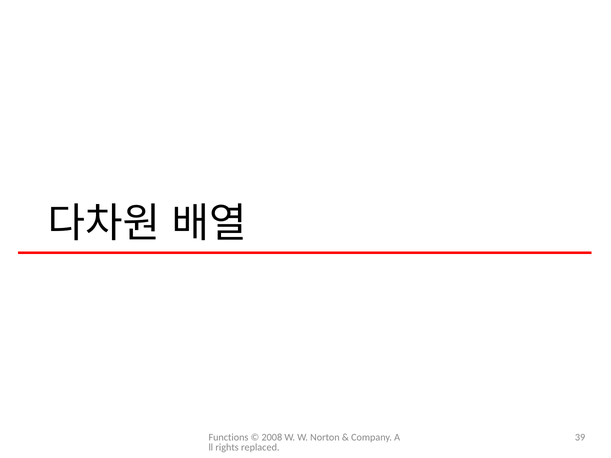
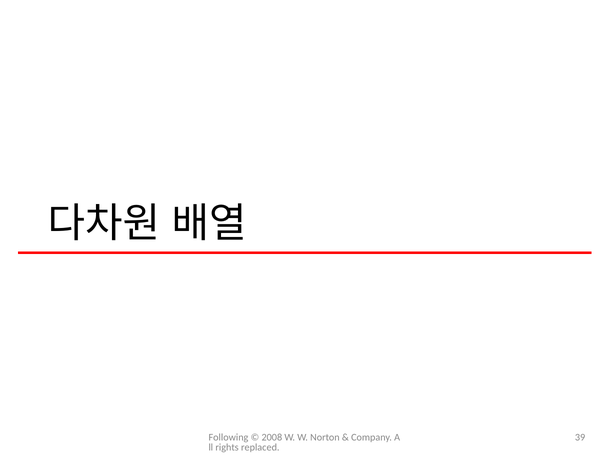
Functions: Functions -> Following
